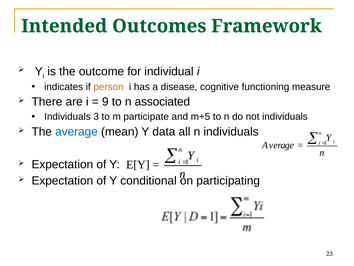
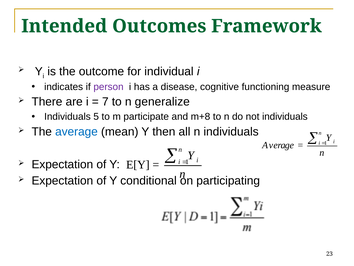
person colour: orange -> purple
9: 9 -> 7
associated: associated -> generalize
3: 3 -> 5
m+5: m+5 -> m+8
data: data -> then
